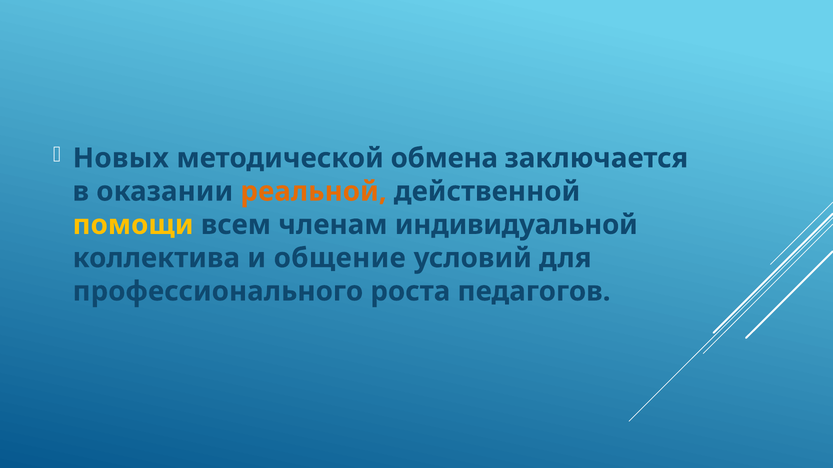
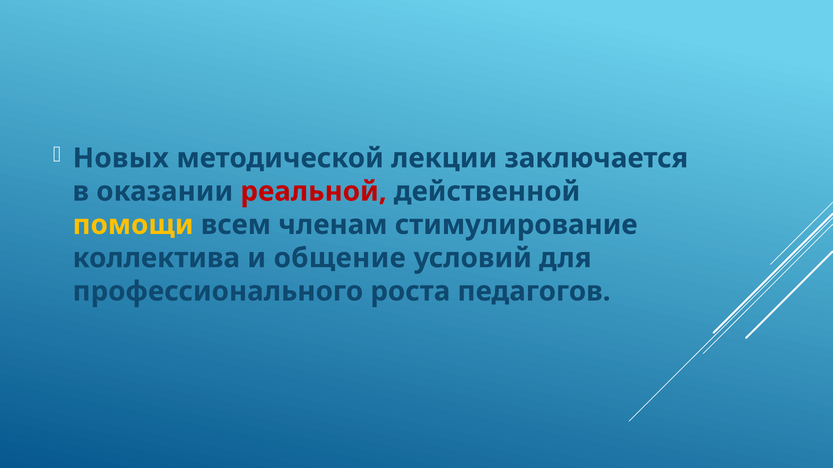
обмена: обмена -> лекции
реальной colour: orange -> red
индивидуальной: индивидуальной -> стимулирование
